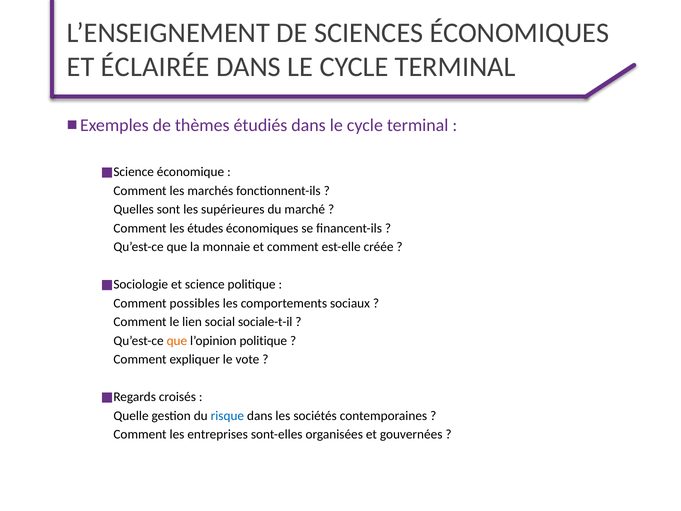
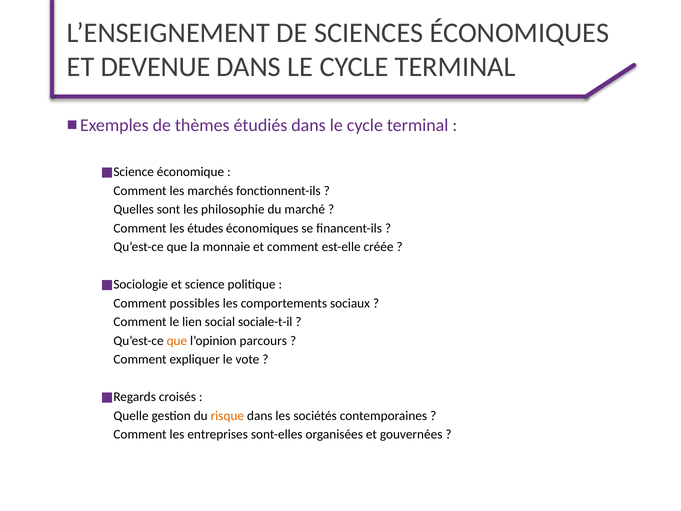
ÉCLAIRÉE: ÉCLAIRÉE -> DEVENUE
supérieures: supérieures -> philosophie
l’opinion politique: politique -> parcours
risque colour: blue -> orange
